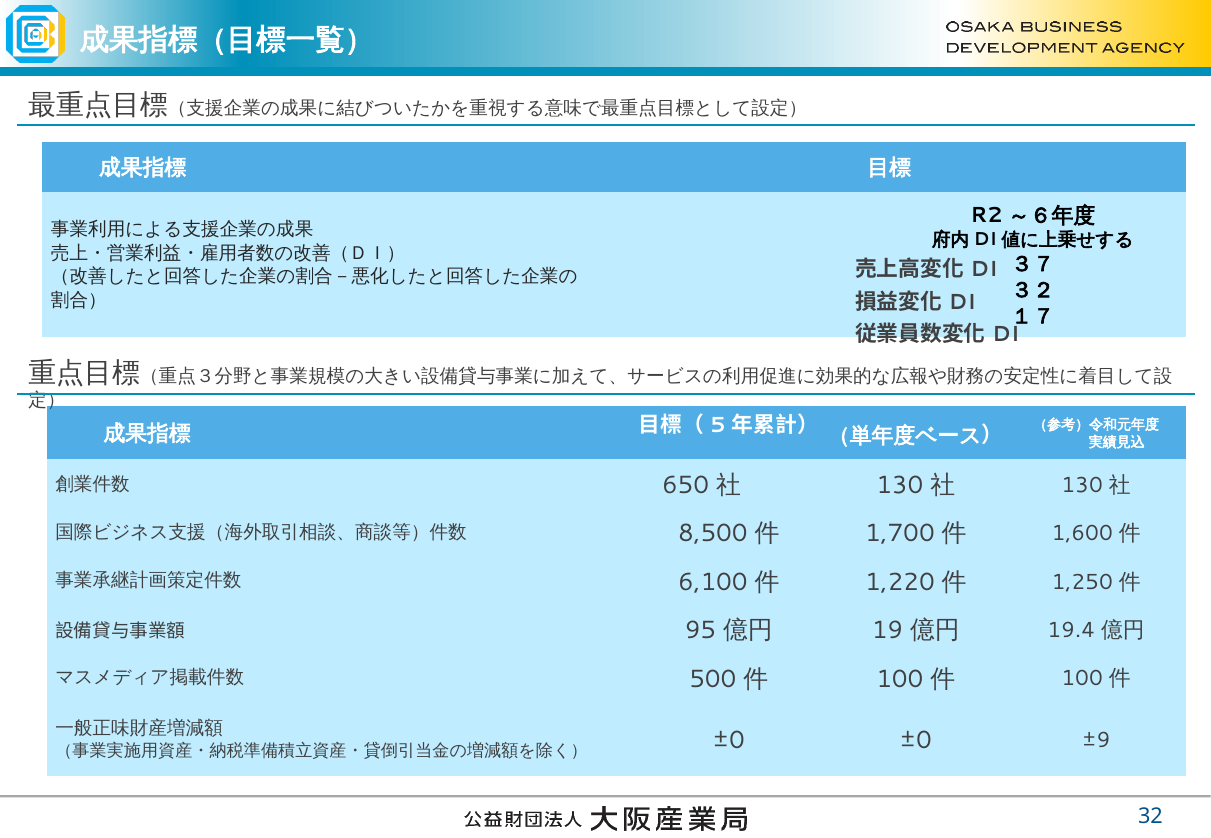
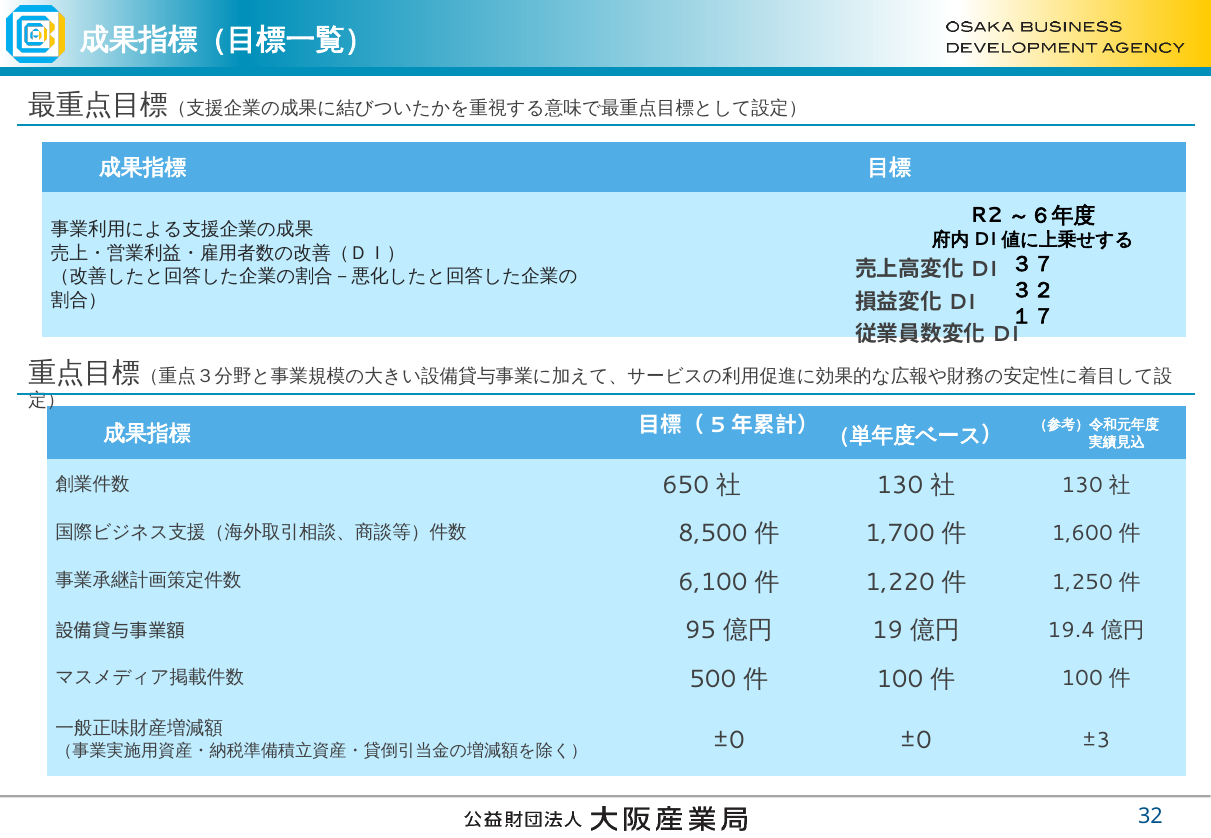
±9: ±9 -> ±3
